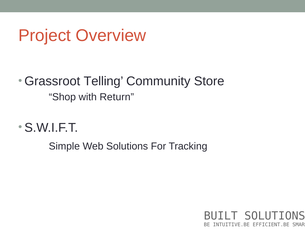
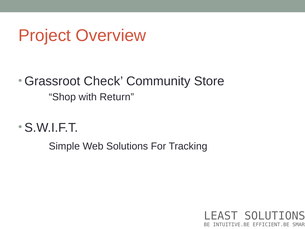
Telling: Telling -> Check
BUILT: BUILT -> LEAST
